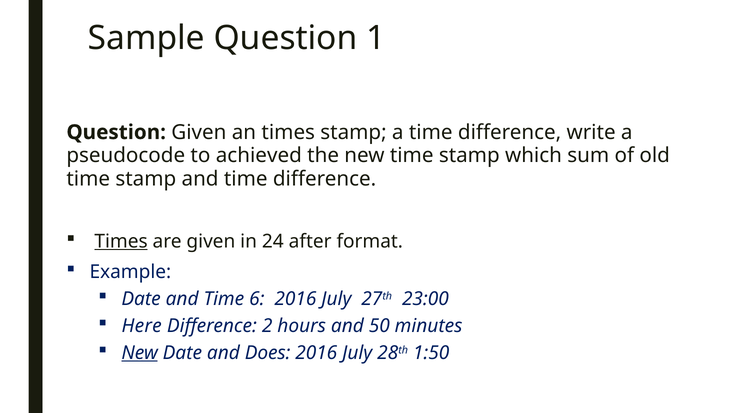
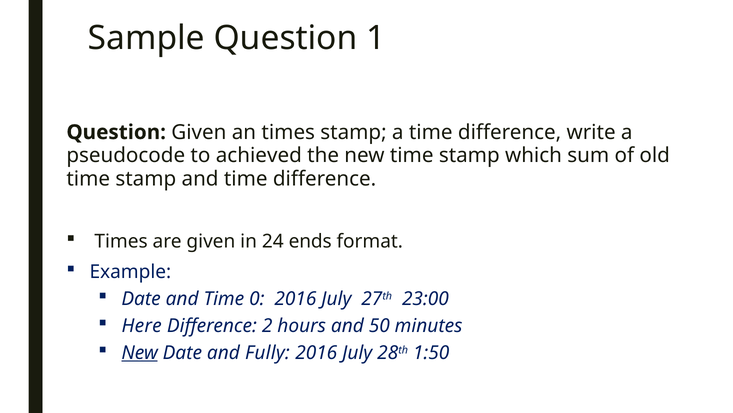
Times at (121, 241) underline: present -> none
after: after -> ends
6: 6 -> 0
Does: Does -> Fully
